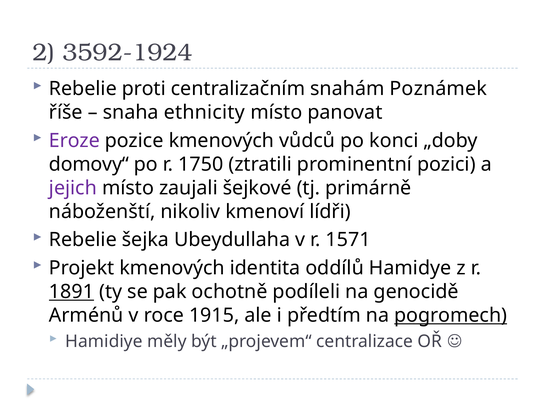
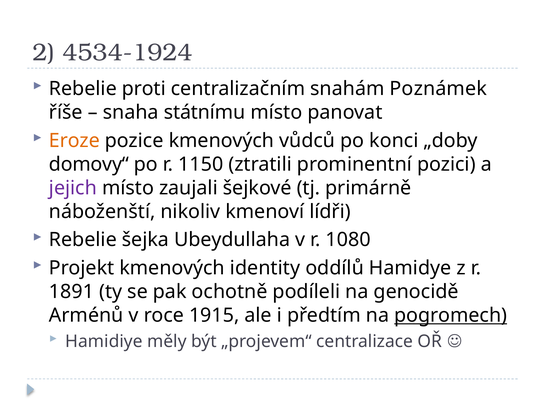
3592-1924: 3592-1924 -> 4534-1924
ethnicity: ethnicity -> státnímu
Eroze colour: purple -> orange
1750: 1750 -> 1150
1571: 1571 -> 1080
identita: identita -> identity
1891 underline: present -> none
